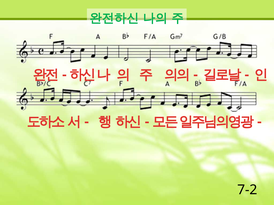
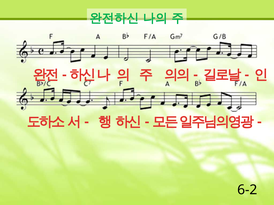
7-2: 7-2 -> 6-2
